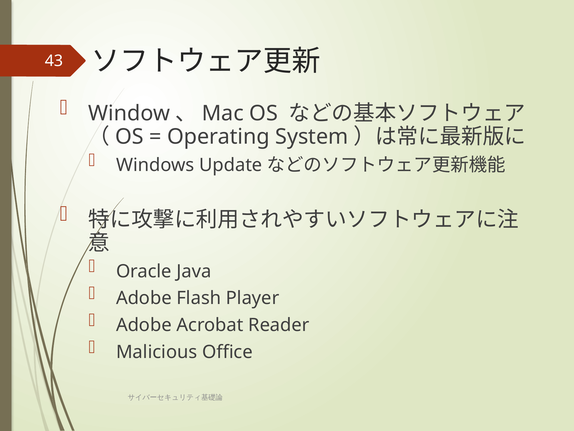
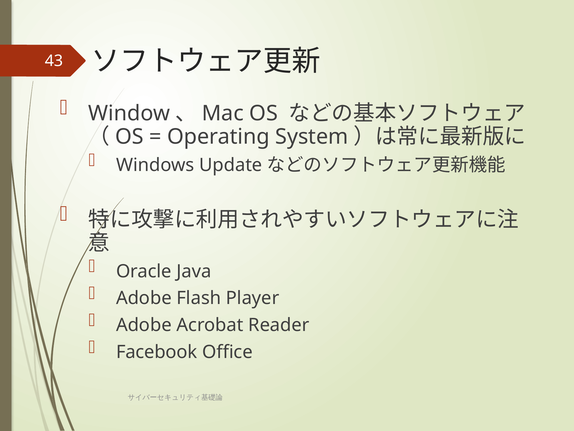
Malicious: Malicious -> Facebook
